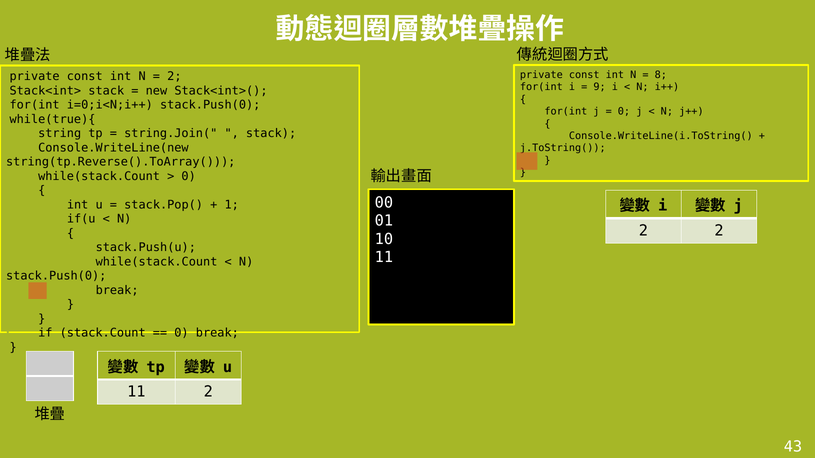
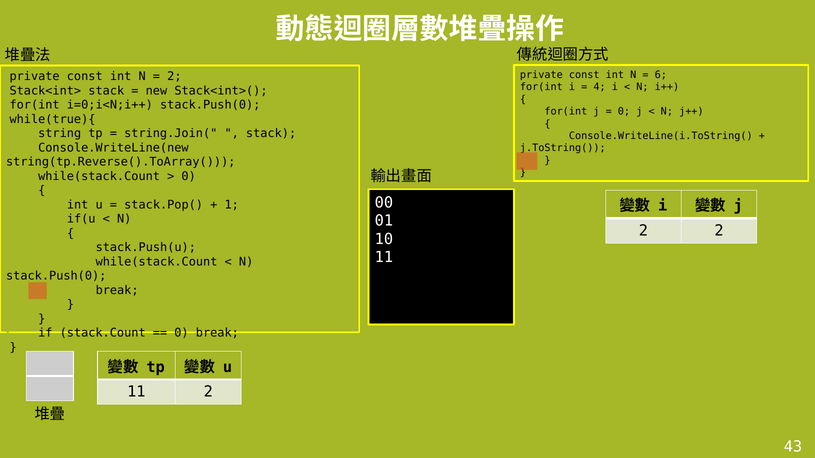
8: 8 -> 6
9: 9 -> 4
